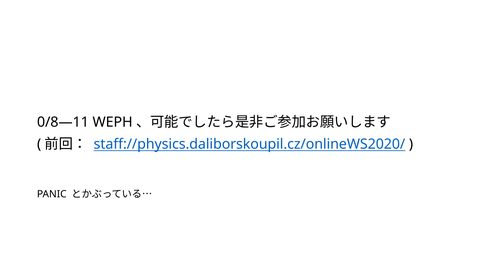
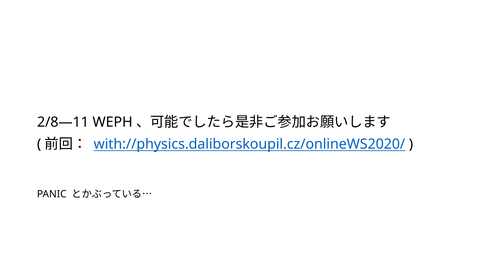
0/8—11: 0/8—11 -> 2/8—11
staff://physics.daliborskoupil.cz/onlineWS2020/: staff://physics.daliborskoupil.cz/onlineWS2020/ -> with://physics.daliborskoupil.cz/onlineWS2020/
